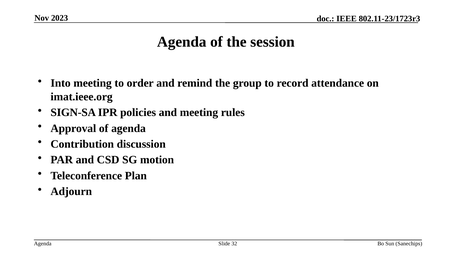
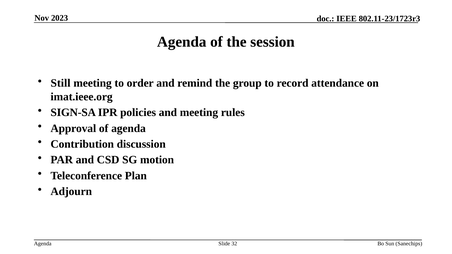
Into: Into -> Still
